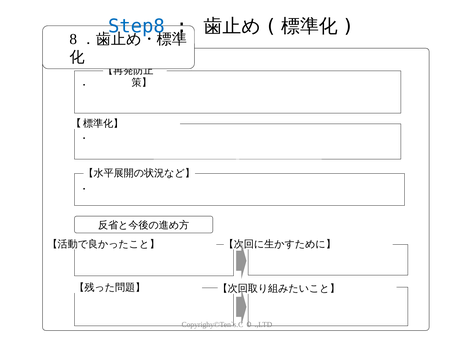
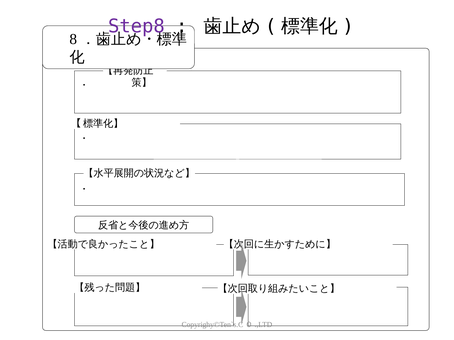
Step8 colour: blue -> purple
